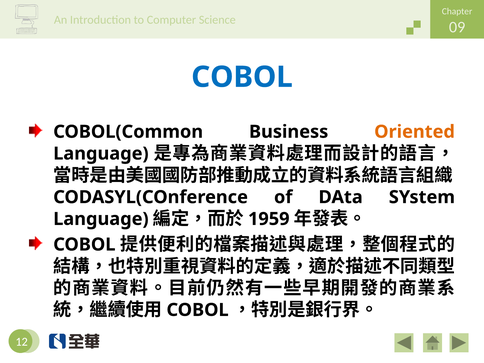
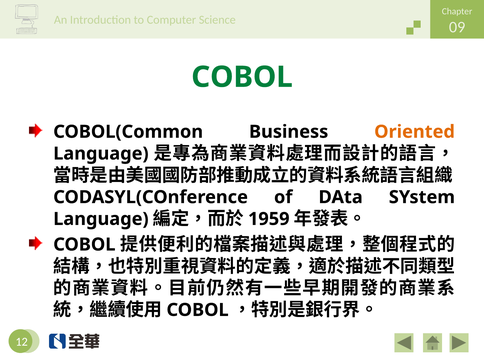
COBOL at (242, 77) colour: blue -> green
